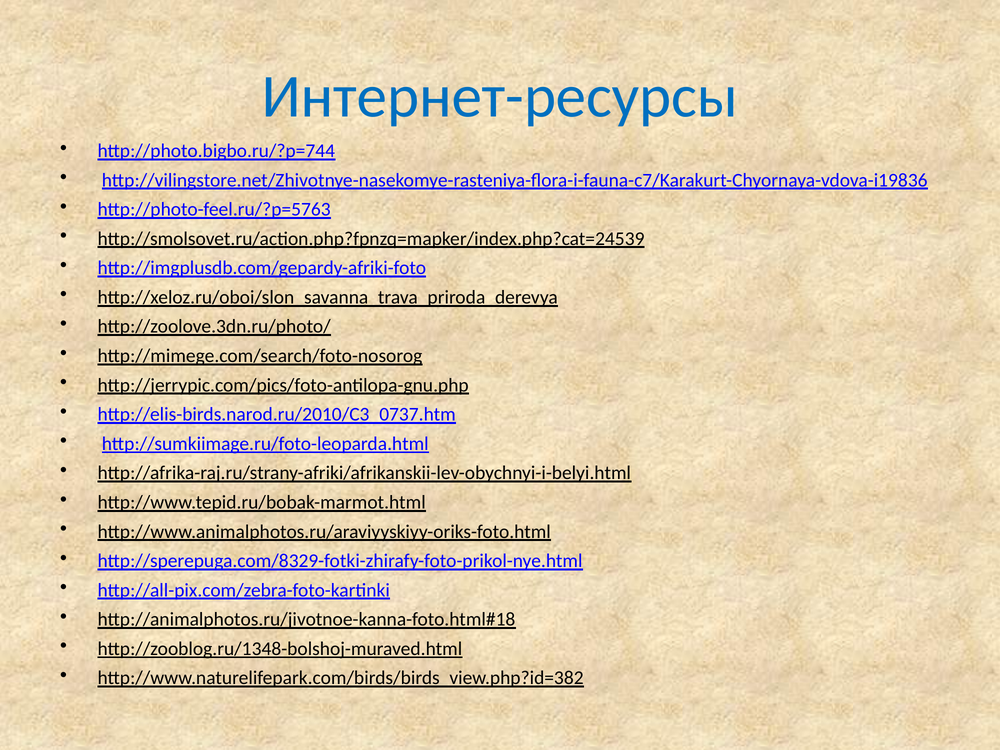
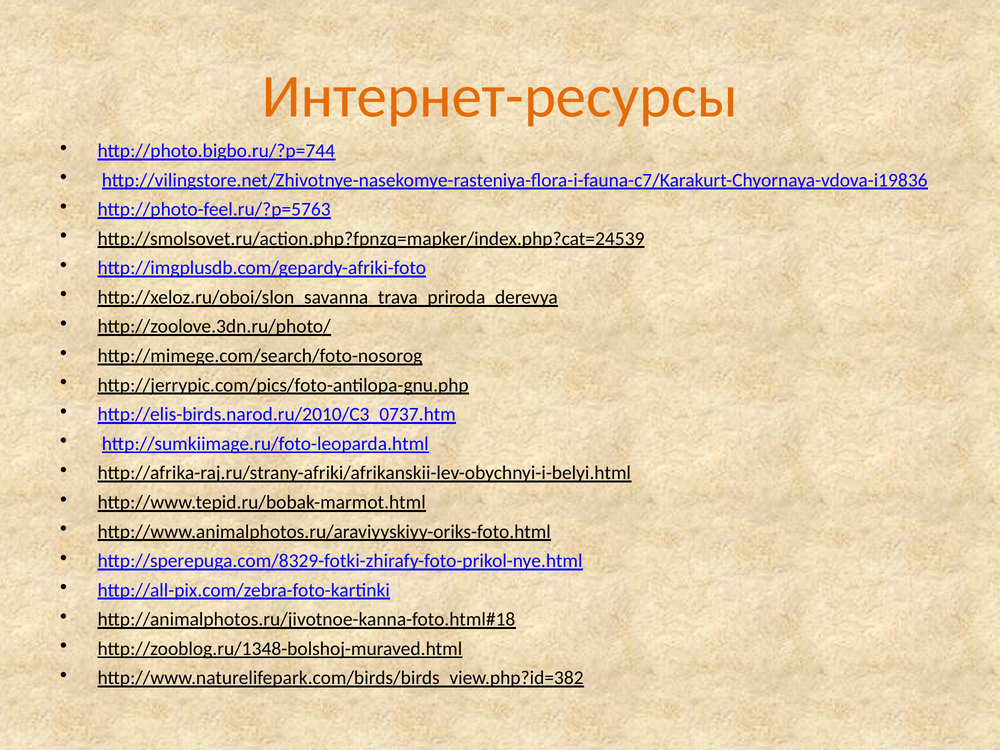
Интернет-ресурсы colour: blue -> orange
